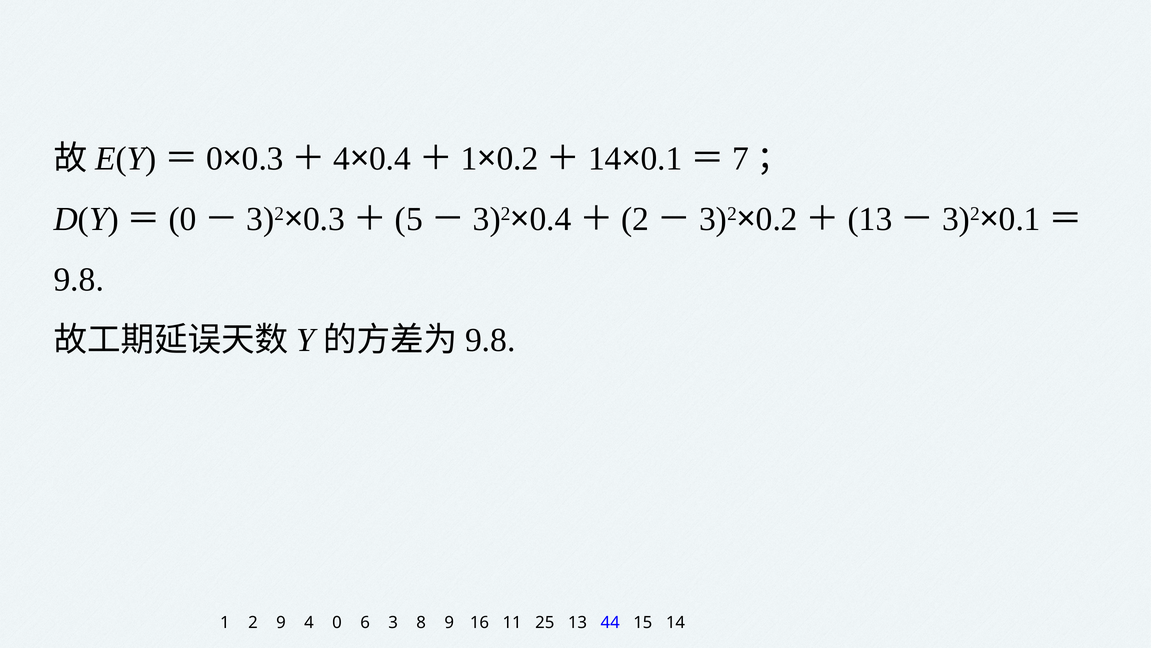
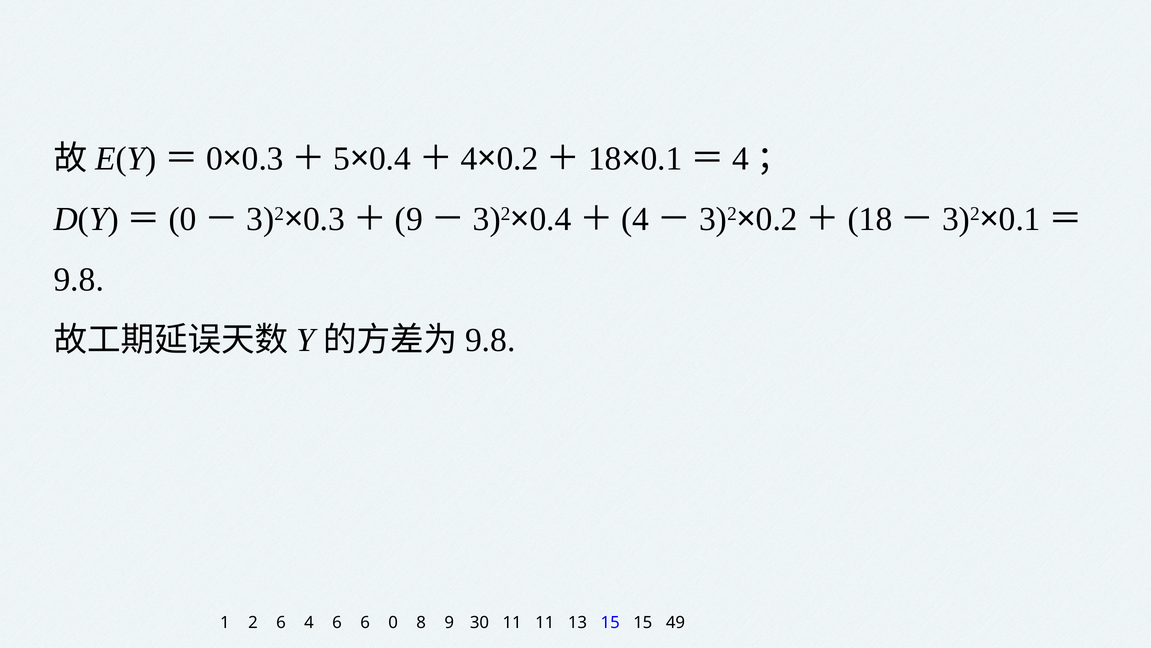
4 at (342, 158): 4 -> 5
1 at (469, 158): 1 -> 4
14 at (605, 158): 14 -> 18
7 at (741, 158): 7 -> 4
5 at (409, 219): 5 -> 9
2 at (635, 219): 2 -> 4
13 at (870, 219): 13 -> 18
2 9: 9 -> 6
4 0: 0 -> 6
6 3: 3 -> 0
16: 16 -> 30
11 25: 25 -> 11
13 44: 44 -> 15
15 14: 14 -> 49
